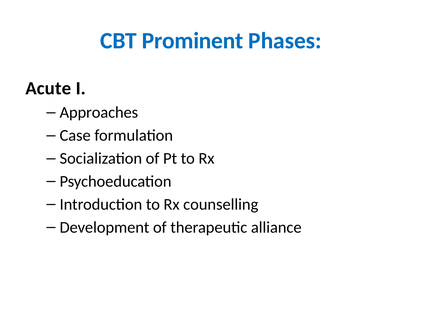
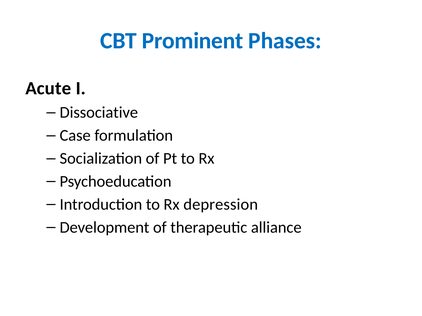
Approaches: Approaches -> Dissociative
counselling: counselling -> depression
